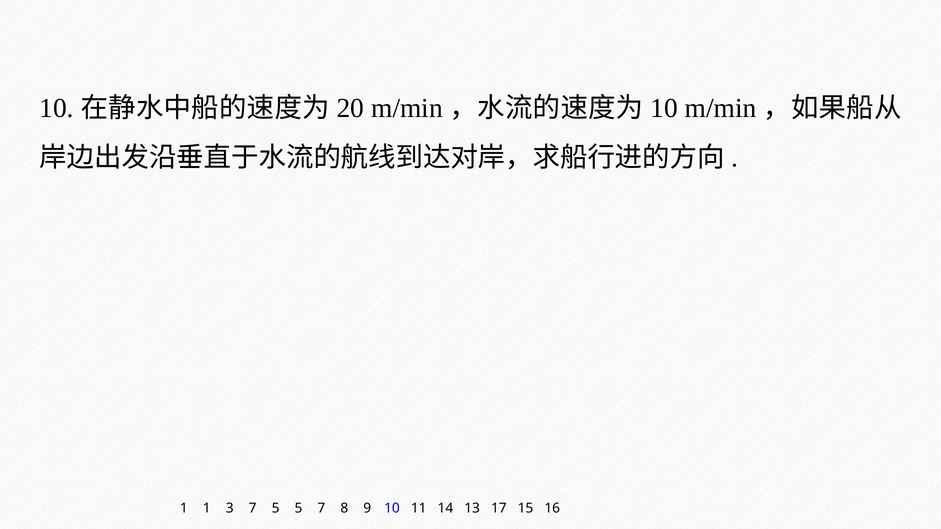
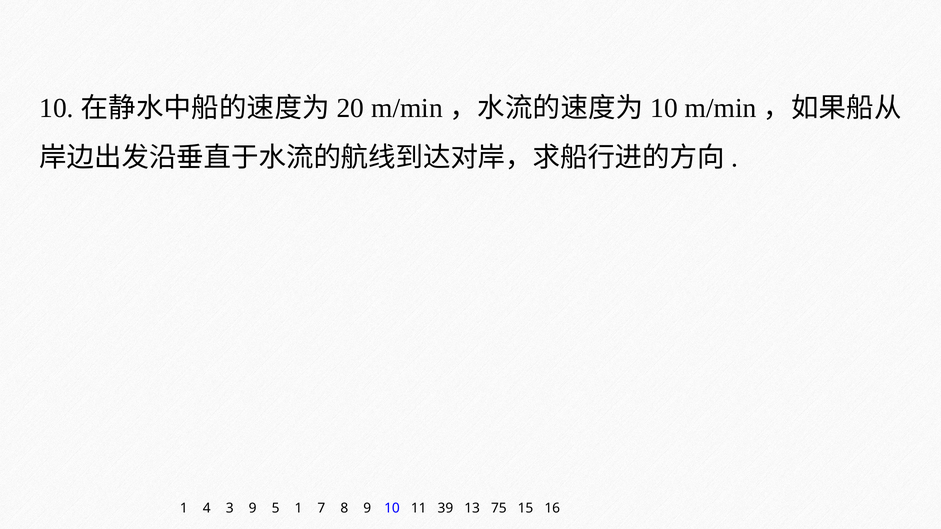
1 1: 1 -> 4
3 7: 7 -> 9
5 5: 5 -> 1
14: 14 -> 39
17: 17 -> 75
